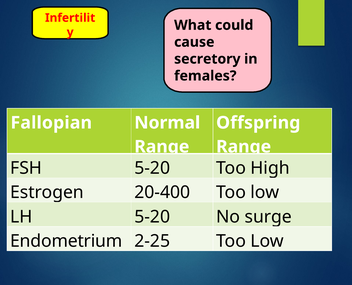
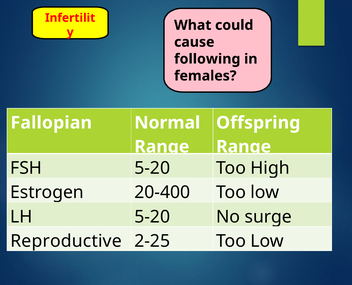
secretory: secretory -> following
Endometrium: Endometrium -> Reproductive
